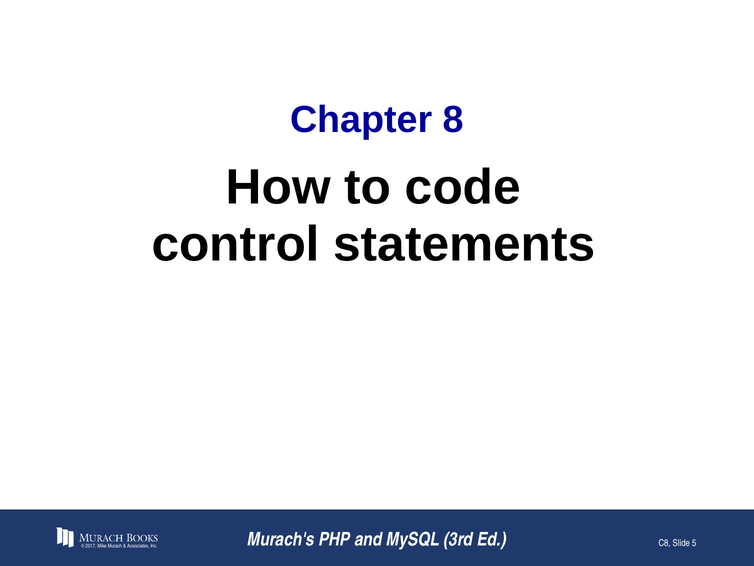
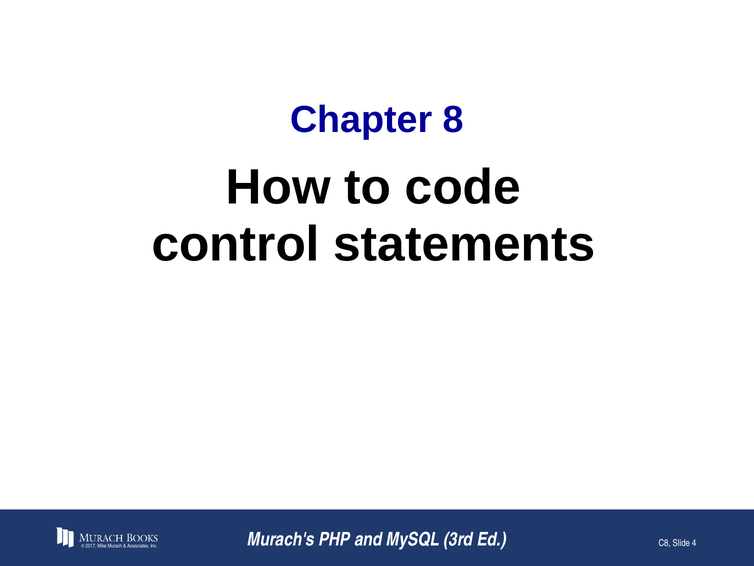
5: 5 -> 4
